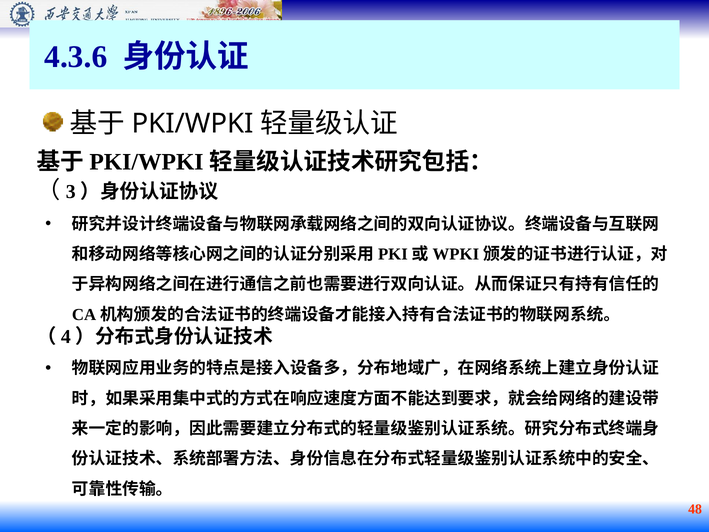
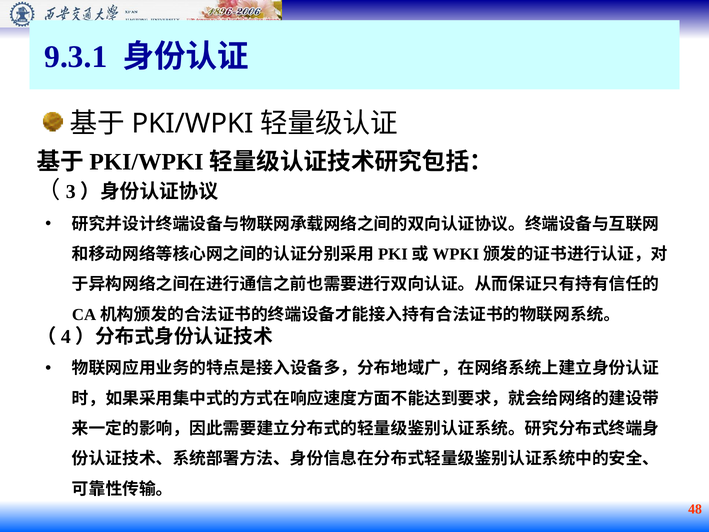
4.3.6: 4.3.6 -> 9.3.1
